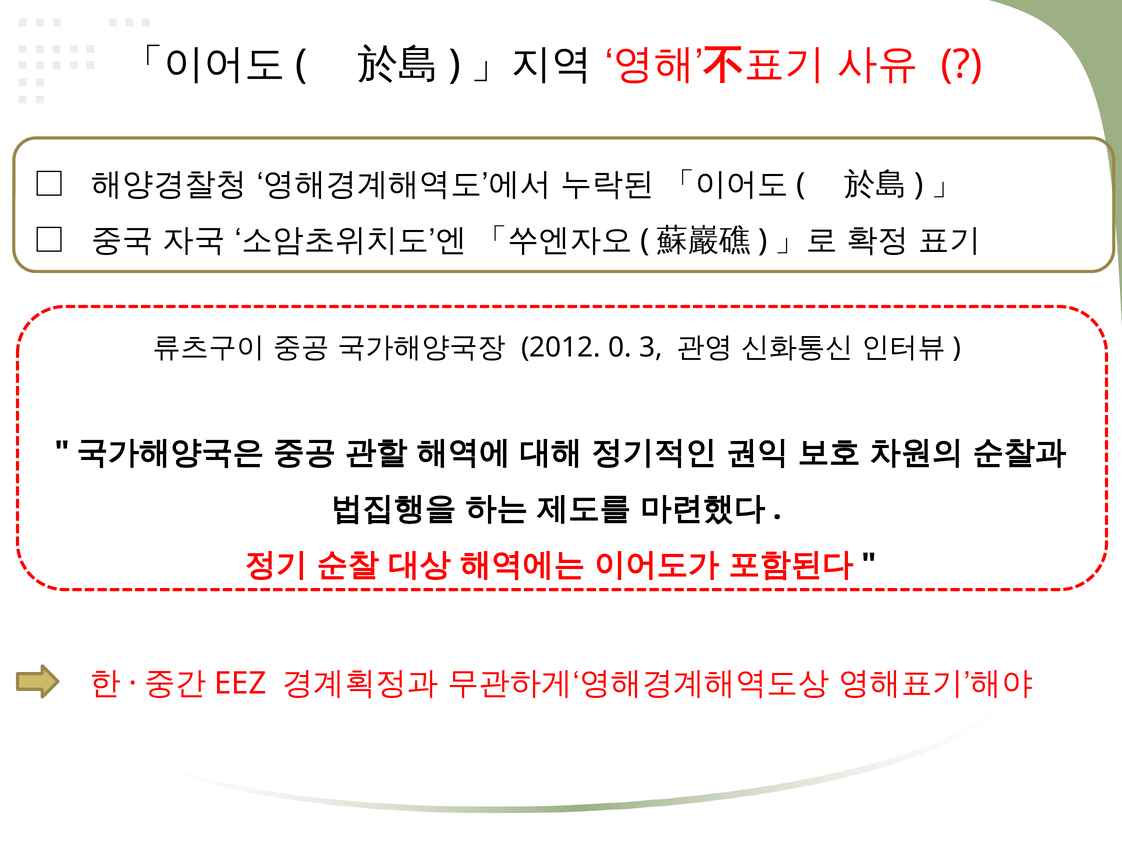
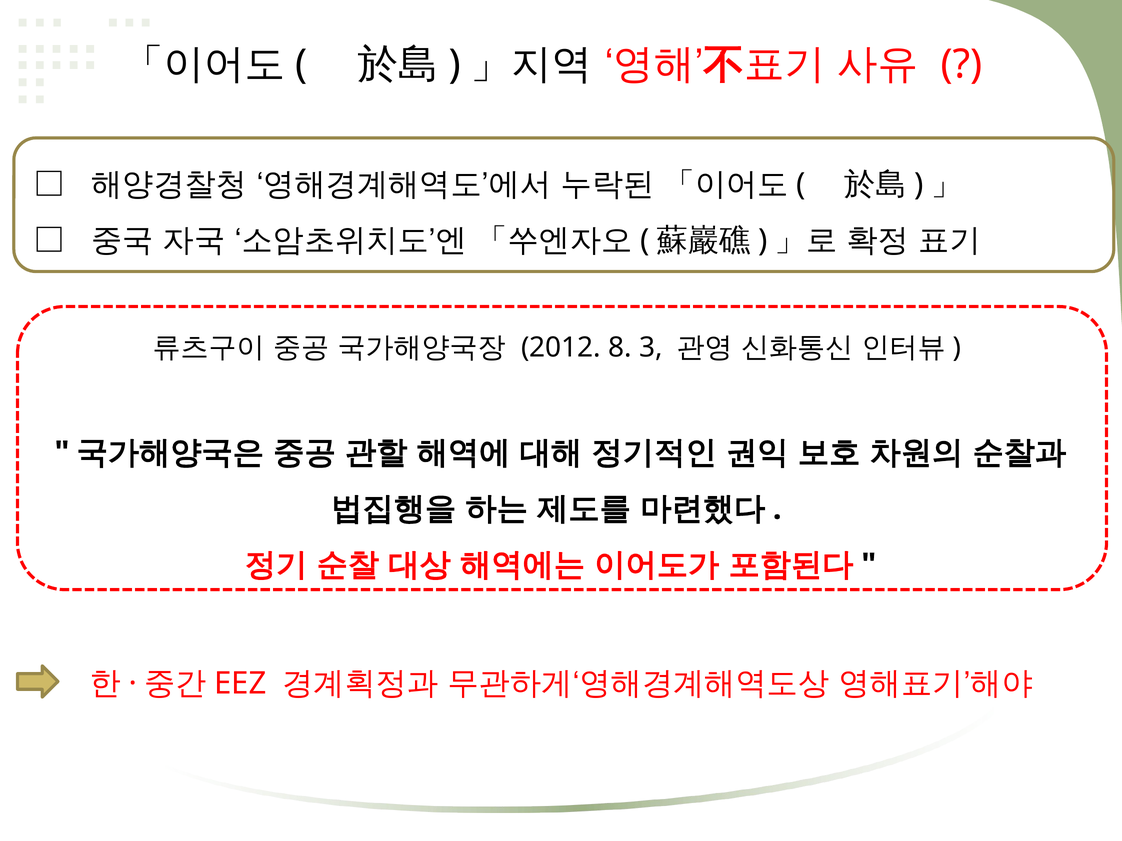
0: 0 -> 8
